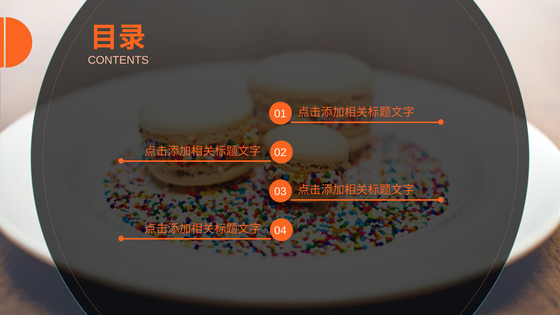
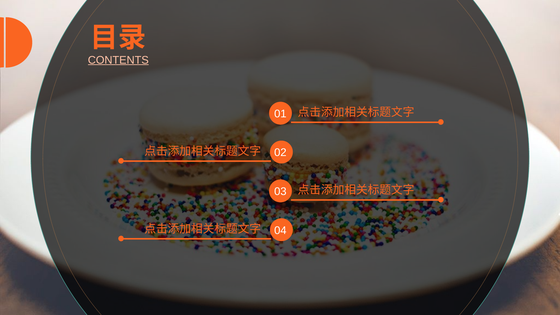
CONTENTS underline: none -> present
